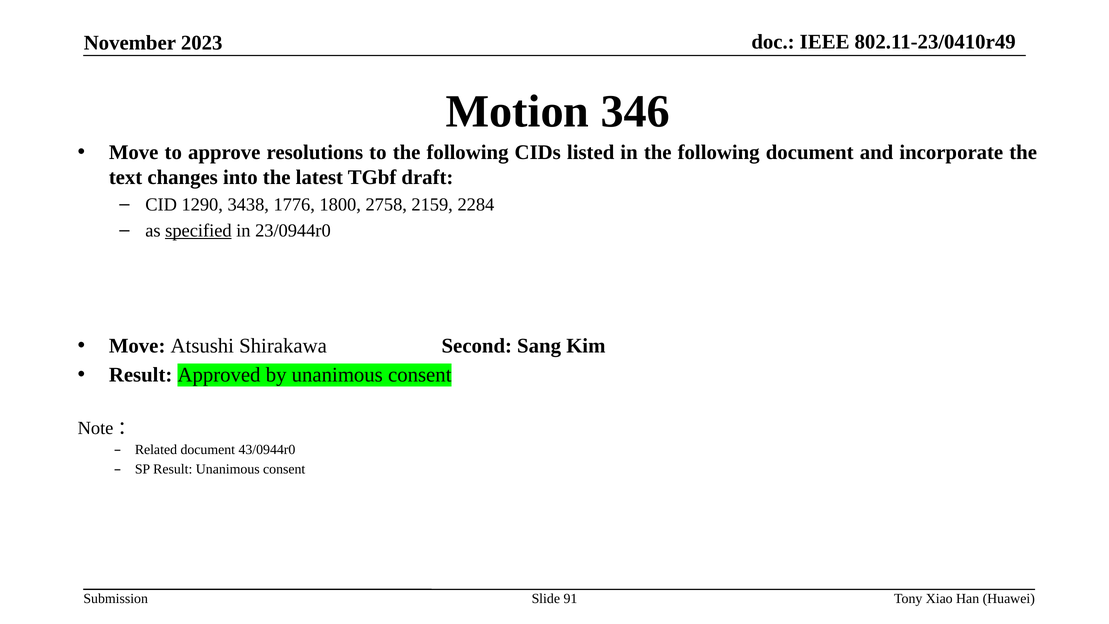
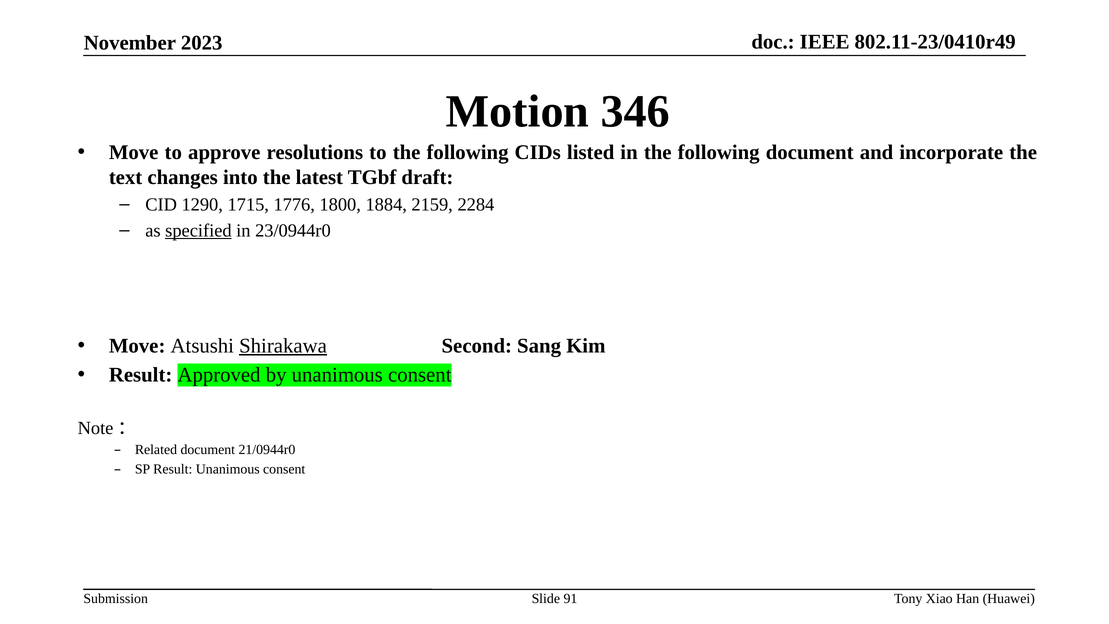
3438: 3438 -> 1715
2758: 2758 -> 1884
Shirakawa underline: none -> present
43/0944r0: 43/0944r0 -> 21/0944r0
